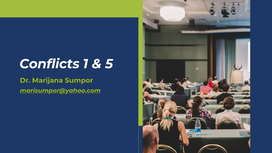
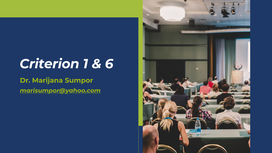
Conflicts: Conflicts -> Criterion
5: 5 -> 6
